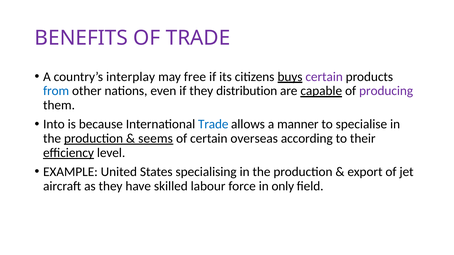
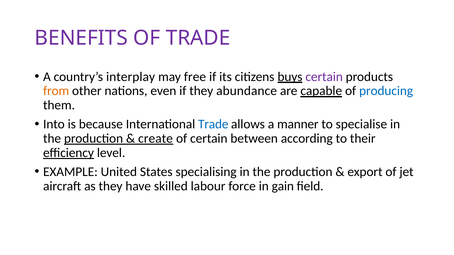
from colour: blue -> orange
distribution: distribution -> abundance
producing colour: purple -> blue
seems: seems -> create
overseas: overseas -> between
only: only -> gain
